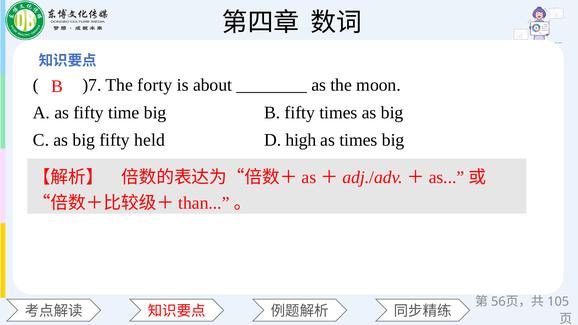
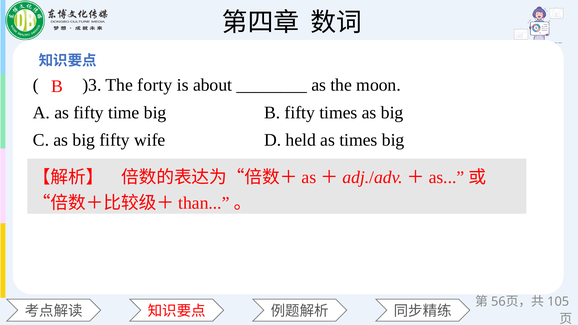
)7: )7 -> )3
held: held -> wife
high: high -> held
